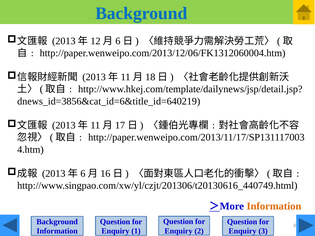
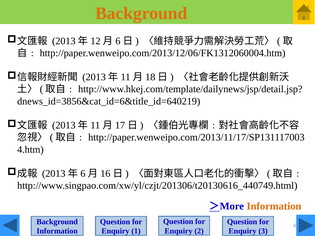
Background at (141, 13) colour: blue -> orange
